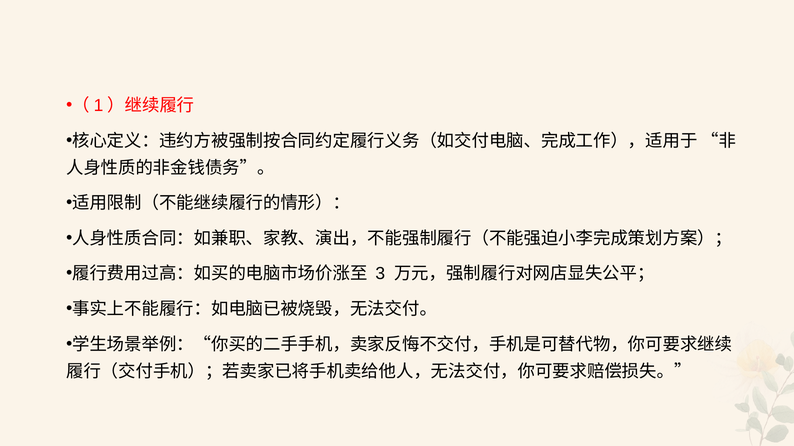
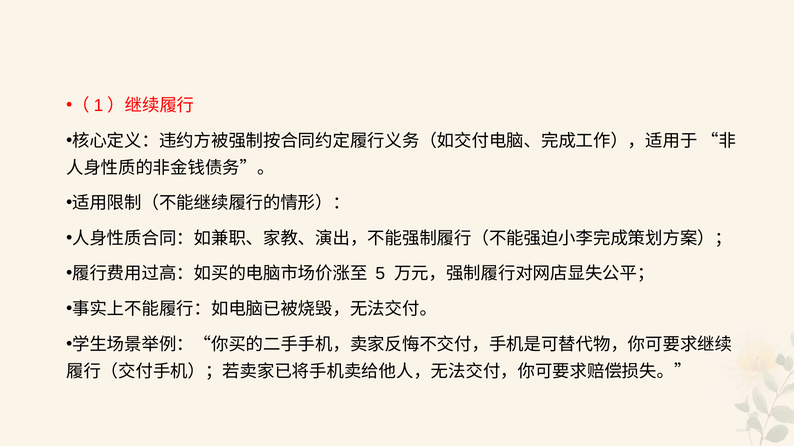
3: 3 -> 5
